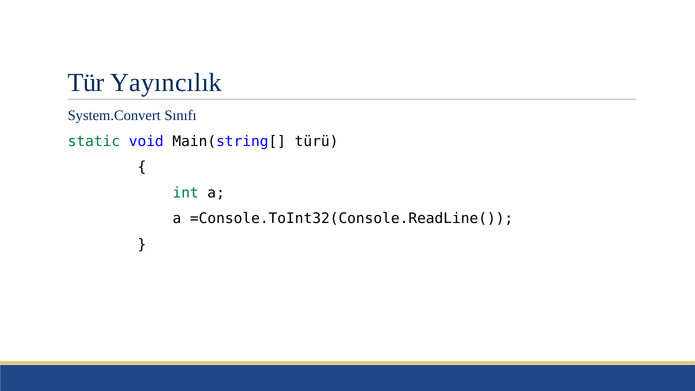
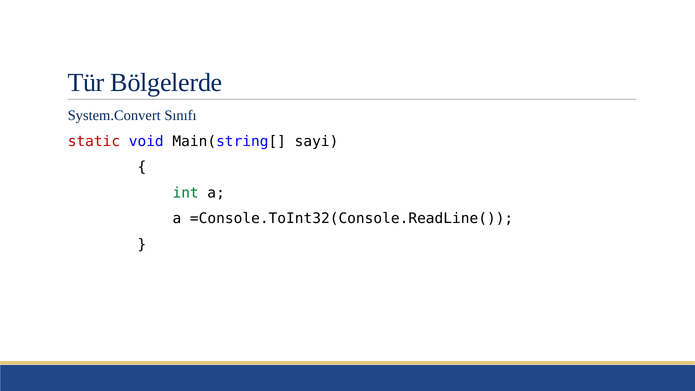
Yayıncılık: Yayıncılık -> Bölgelerde
static colour: green -> red
türü: türü -> sayi
